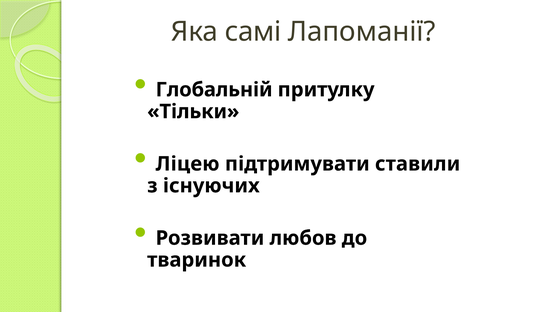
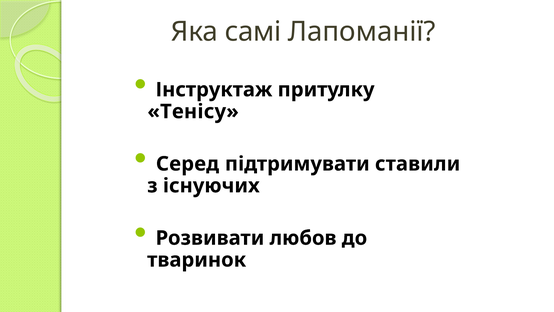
Глобальній: Глобальній -> Інструктаж
Тільки: Тільки -> Тенісу
Ліцею: Ліцею -> Серед
